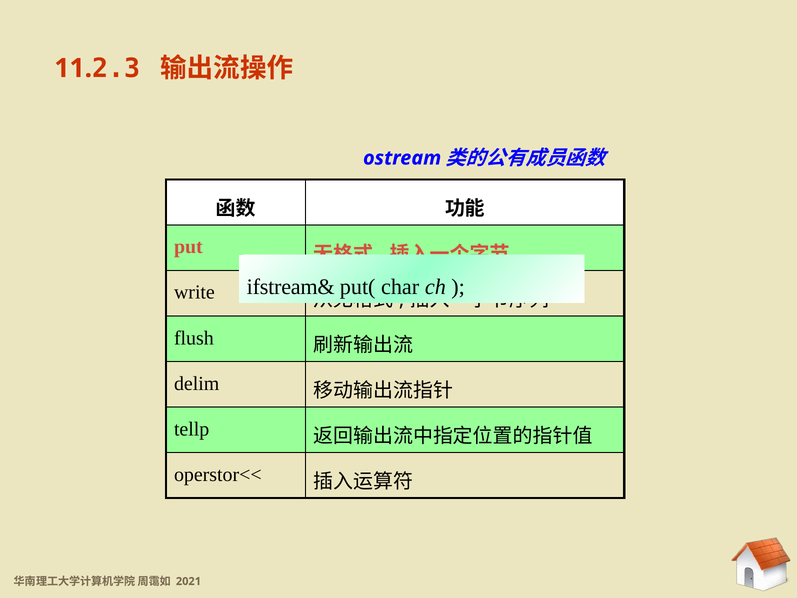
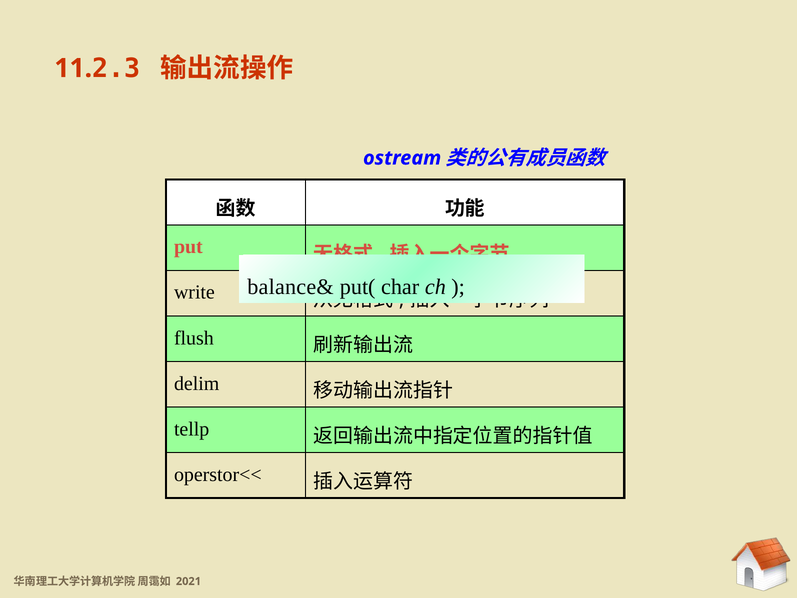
ifstream&: ifstream& -> balance&
